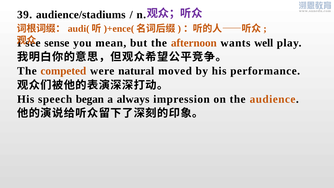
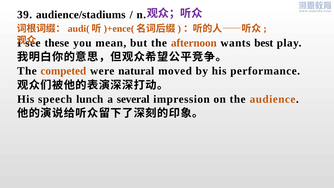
sense: sense -> these
well: well -> best
began: began -> lunch
always: always -> several
